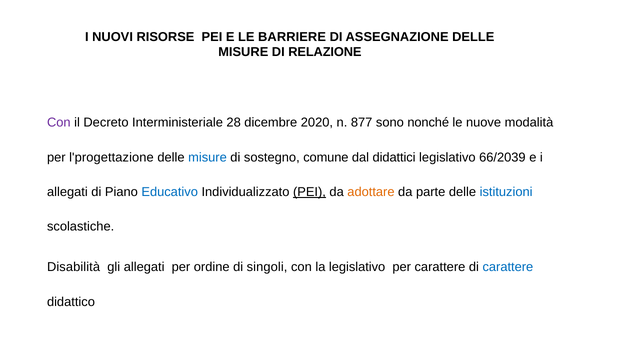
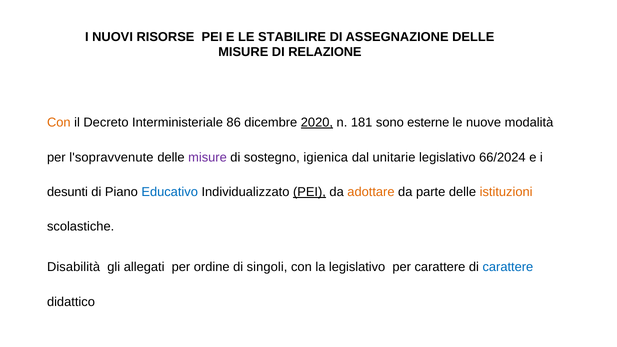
BARRIERE: BARRIERE -> STABILIRE
Con at (59, 123) colour: purple -> orange
28: 28 -> 86
2020 underline: none -> present
877: 877 -> 181
nonché: nonché -> esterne
l'progettazione: l'progettazione -> l'sopravvenute
misure at (207, 157) colour: blue -> purple
comune: comune -> igienica
didattici: didattici -> unitarie
66/2039: 66/2039 -> 66/2024
allegati at (67, 192): allegati -> desunti
istituzioni colour: blue -> orange
